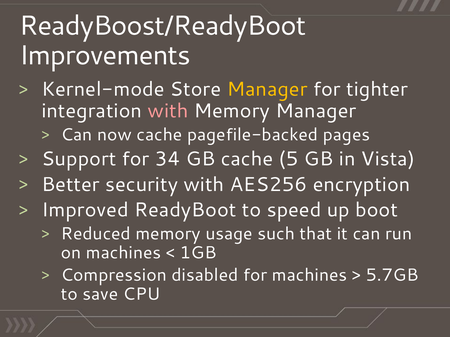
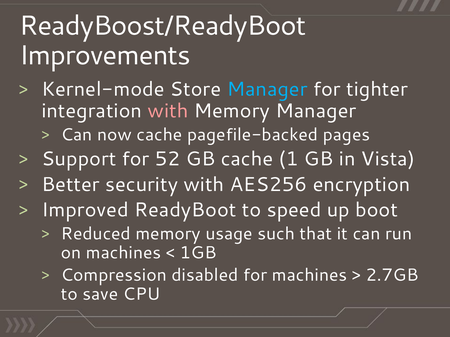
Manager at (267, 89) colour: yellow -> light blue
34: 34 -> 52
5: 5 -> 1
5.7GB: 5.7GB -> 2.7GB
